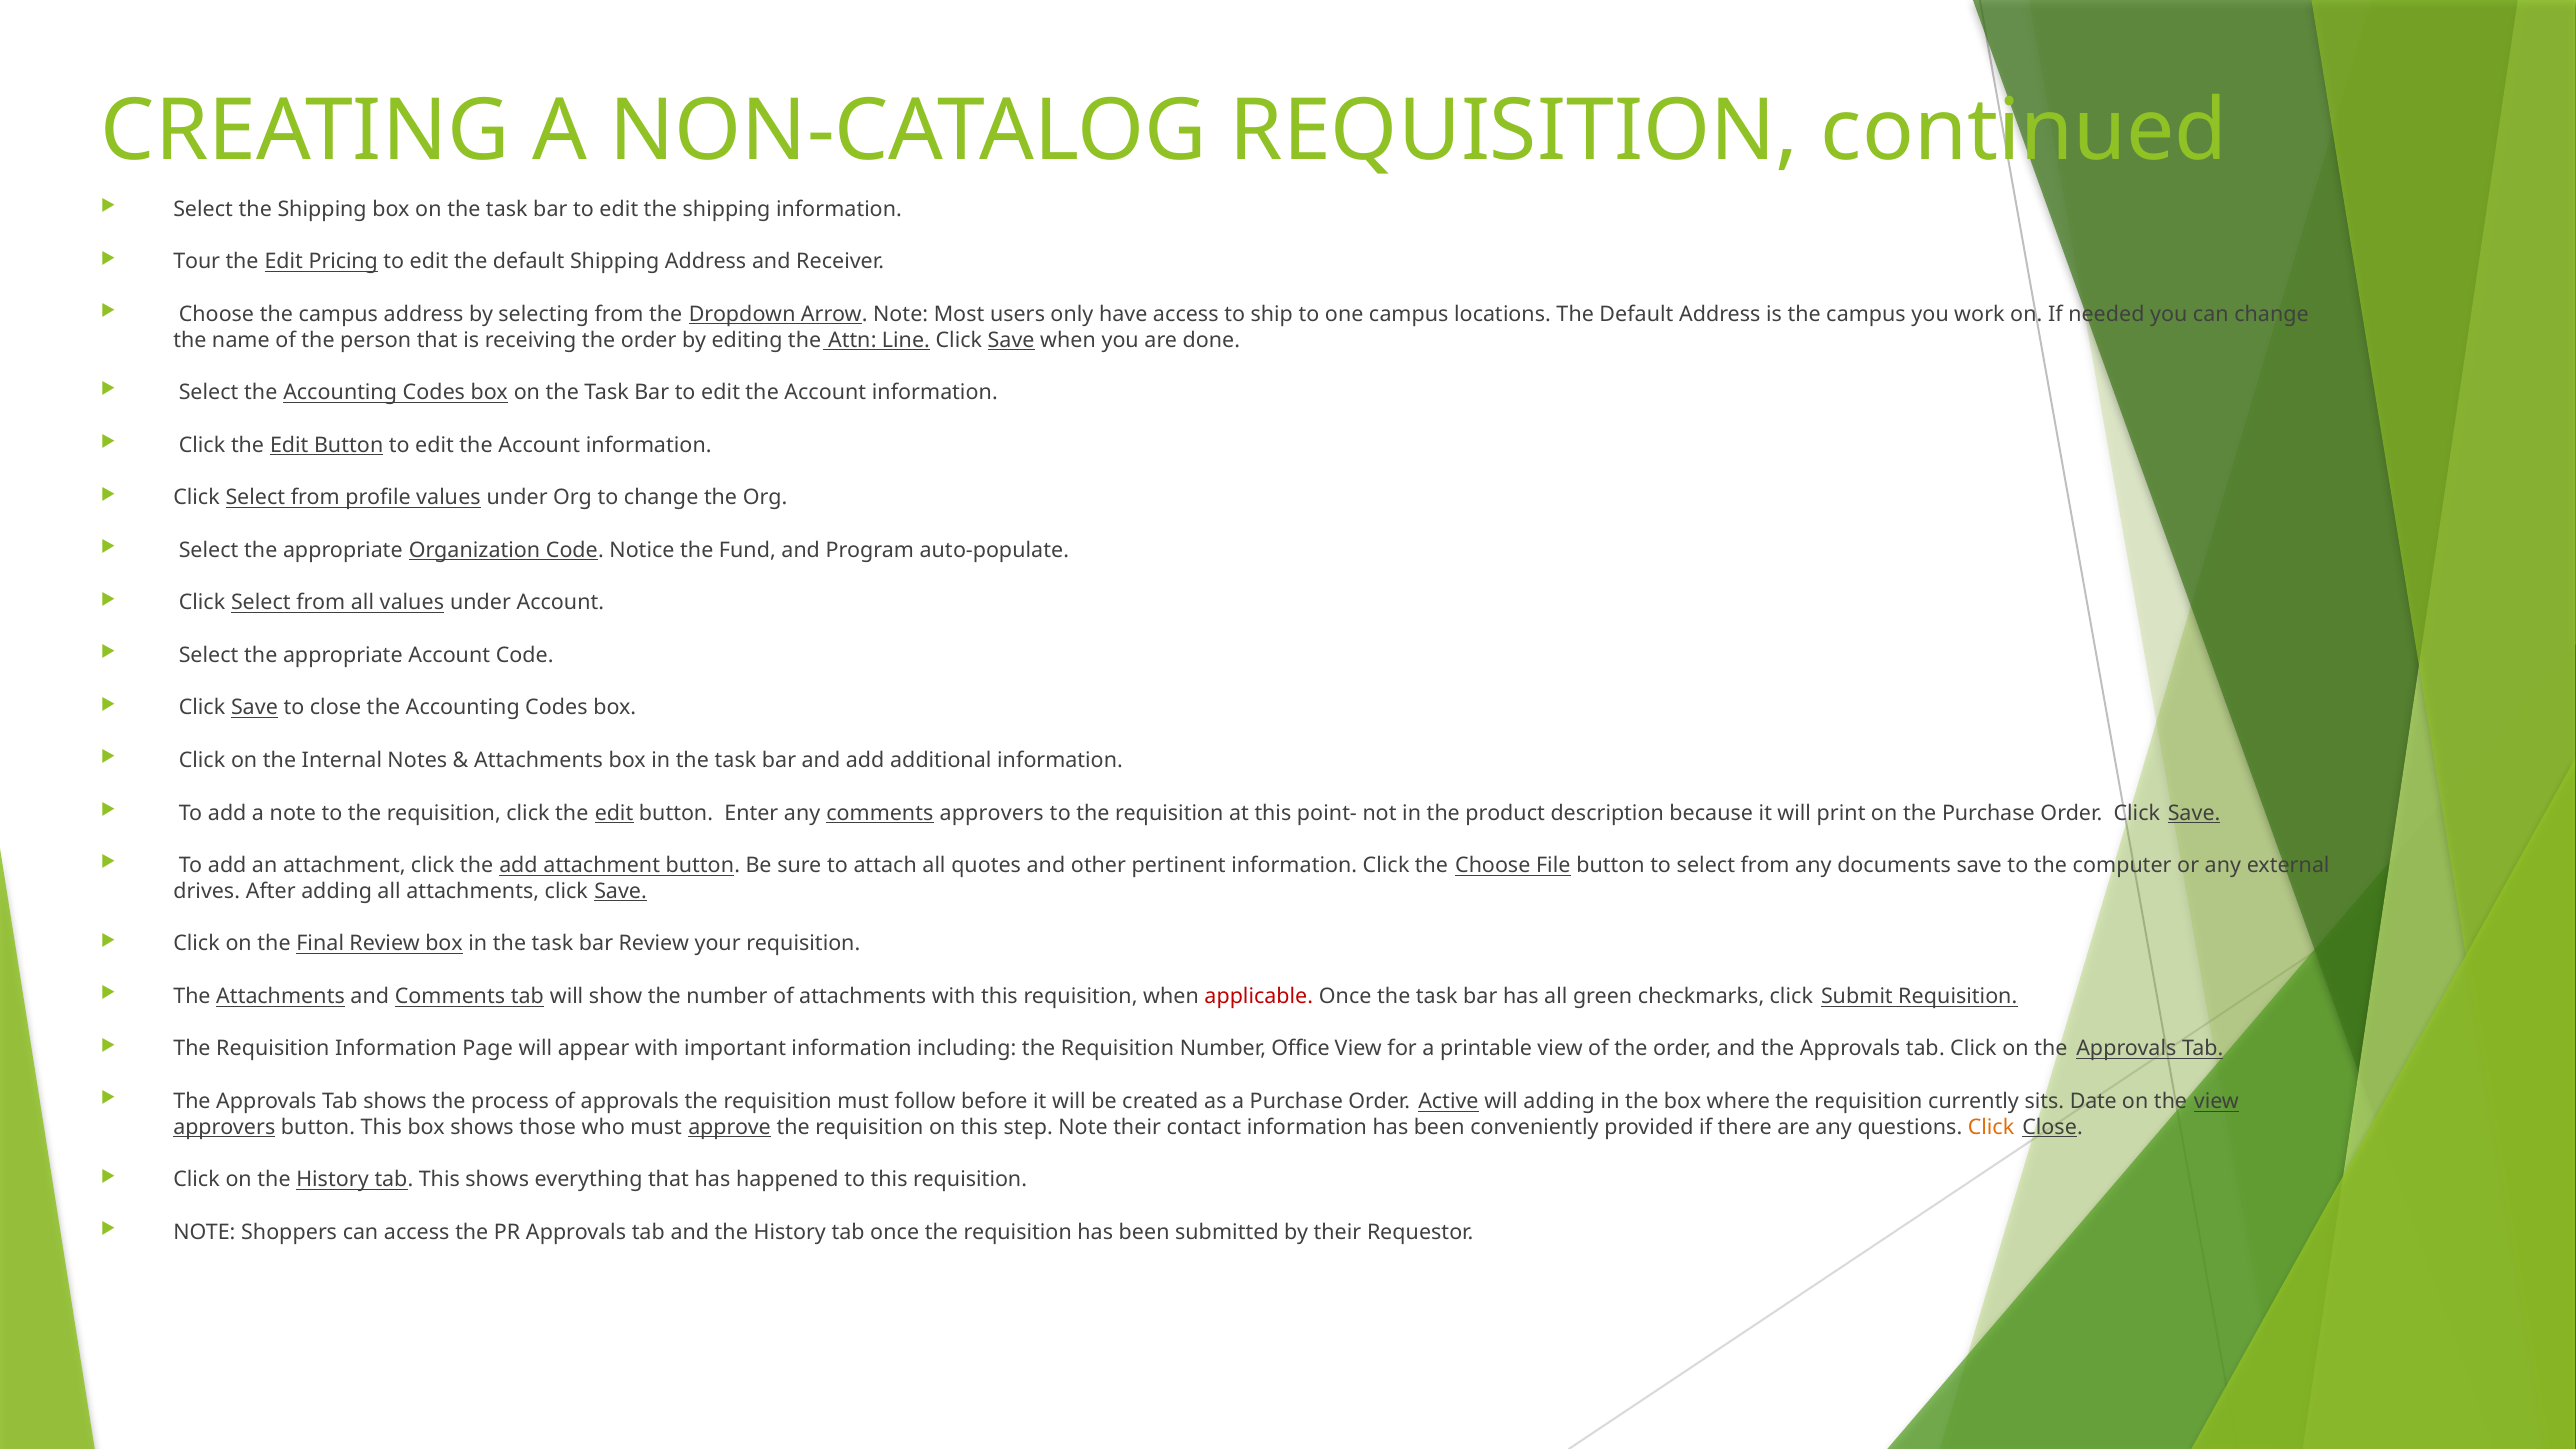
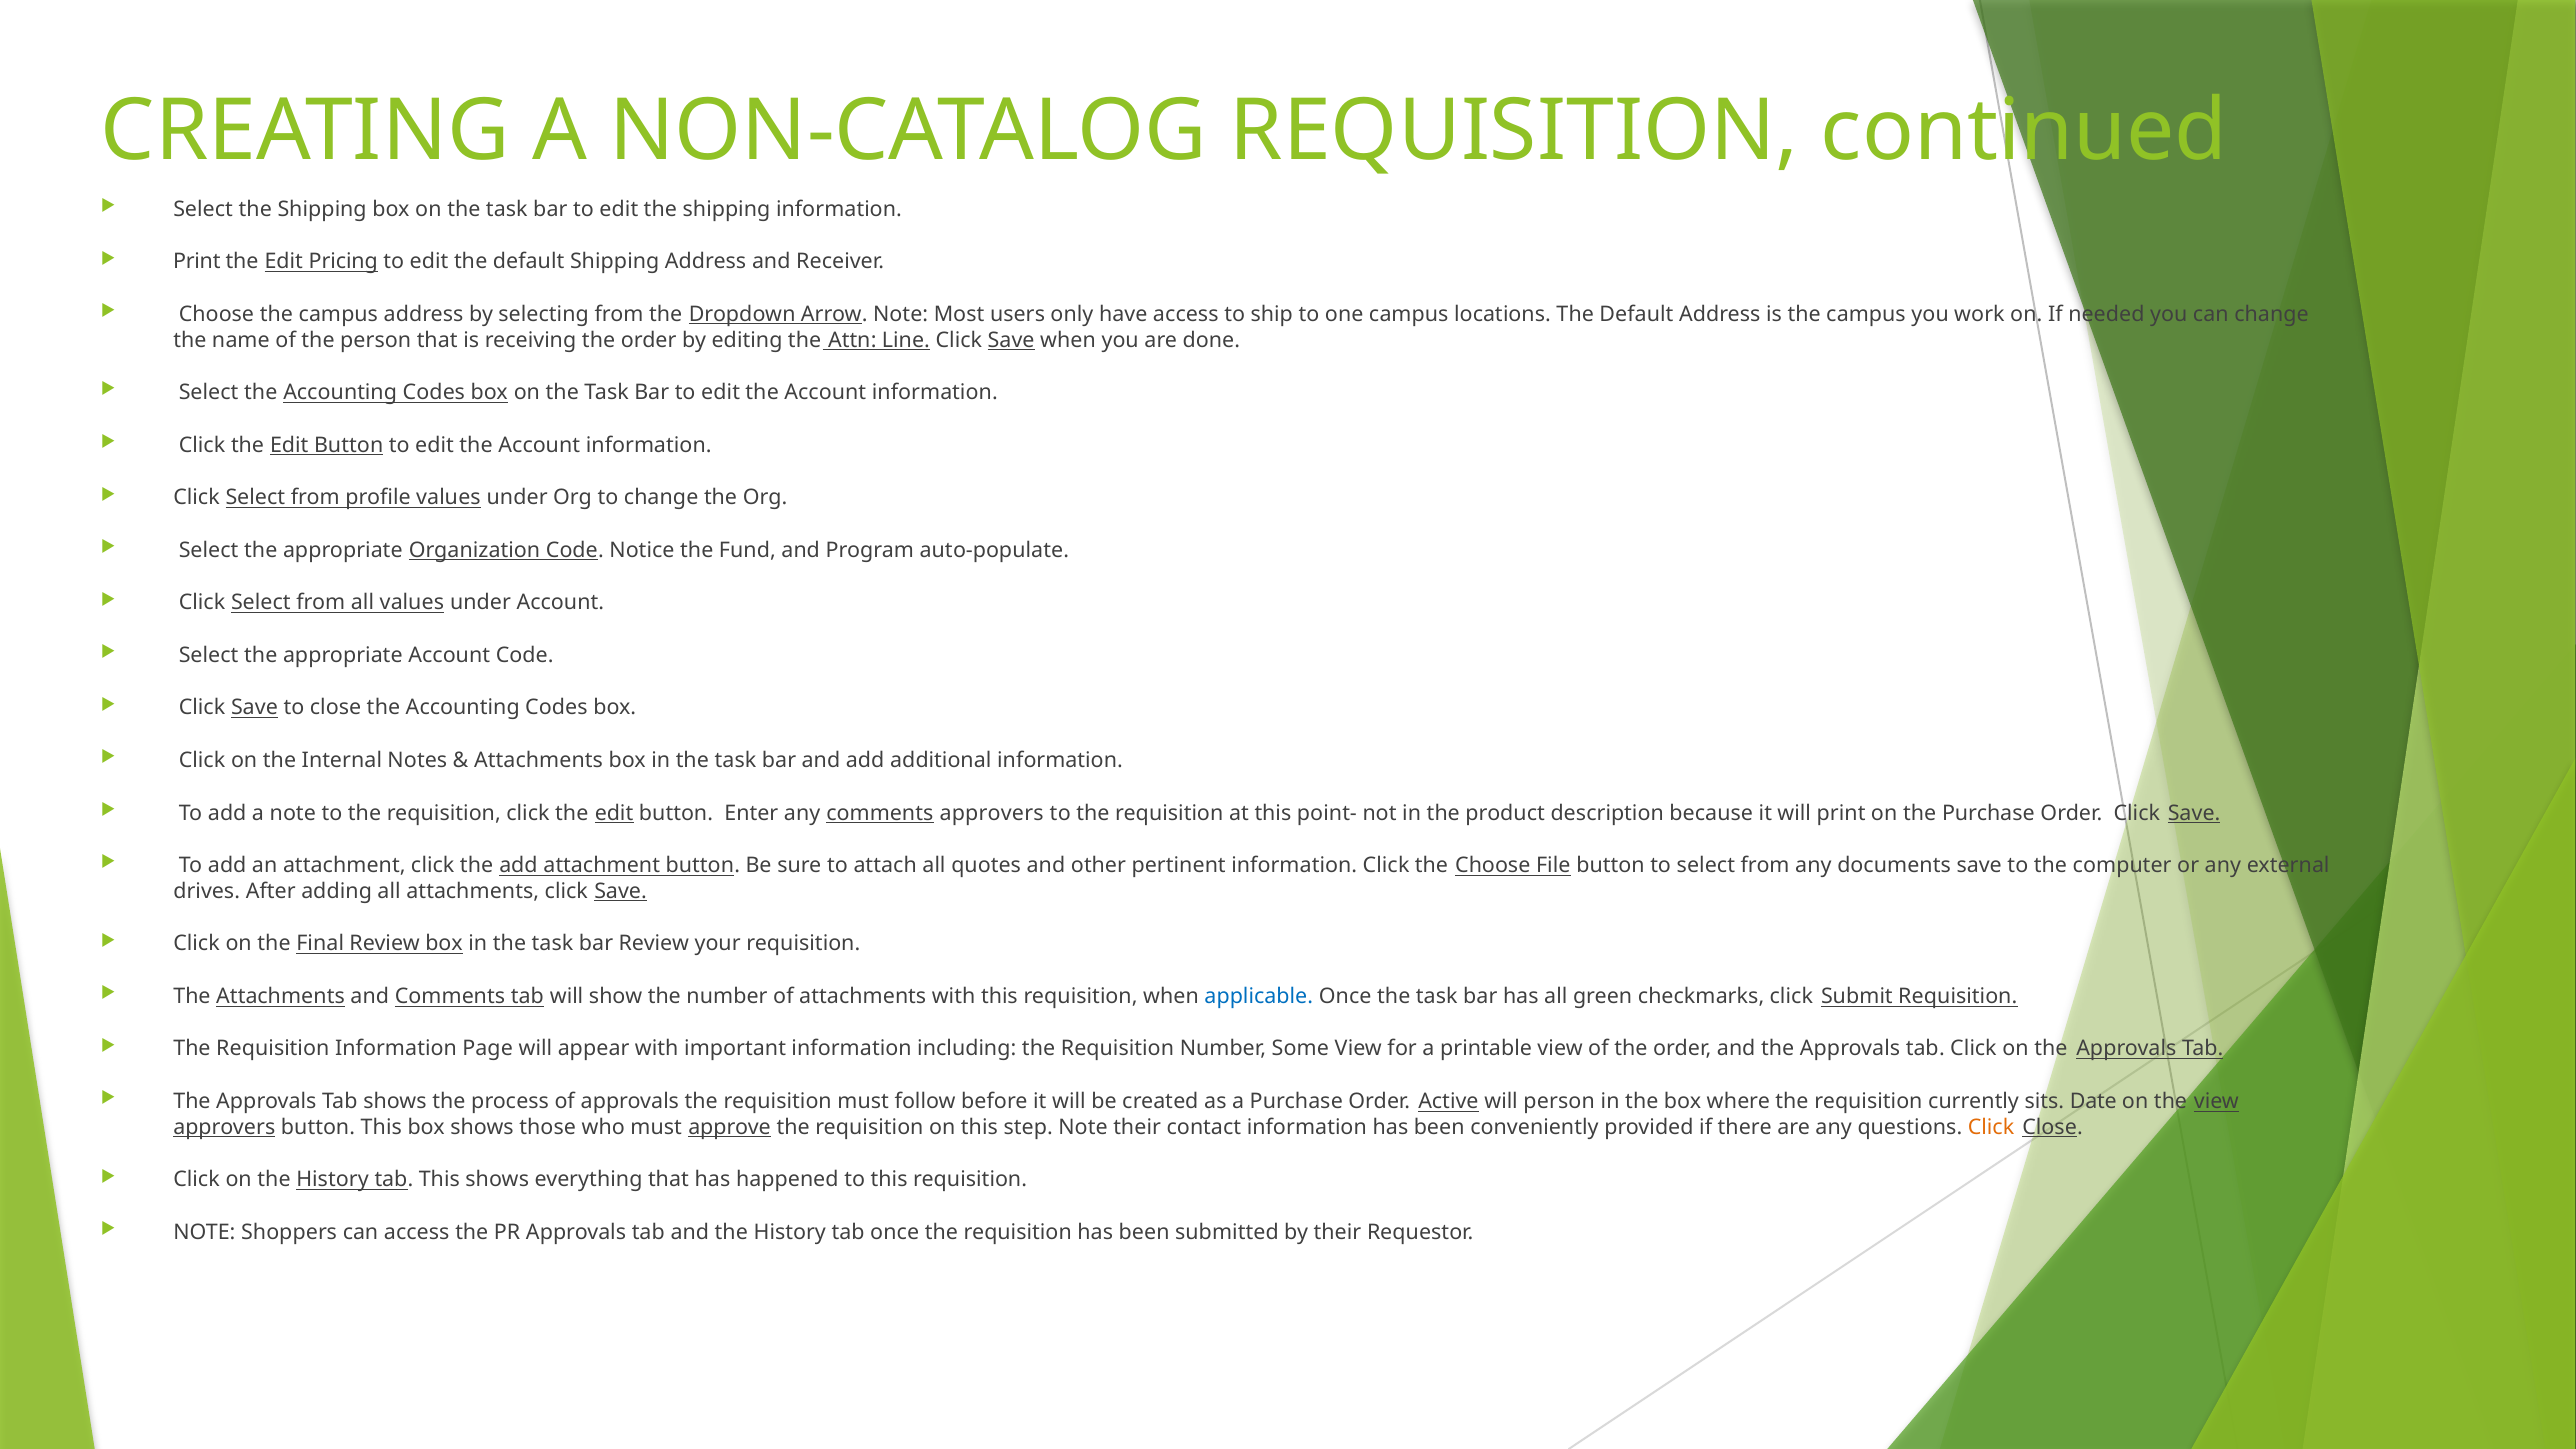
Tour at (197, 262): Tour -> Print
applicable colour: red -> blue
Office: Office -> Some
will adding: adding -> person
